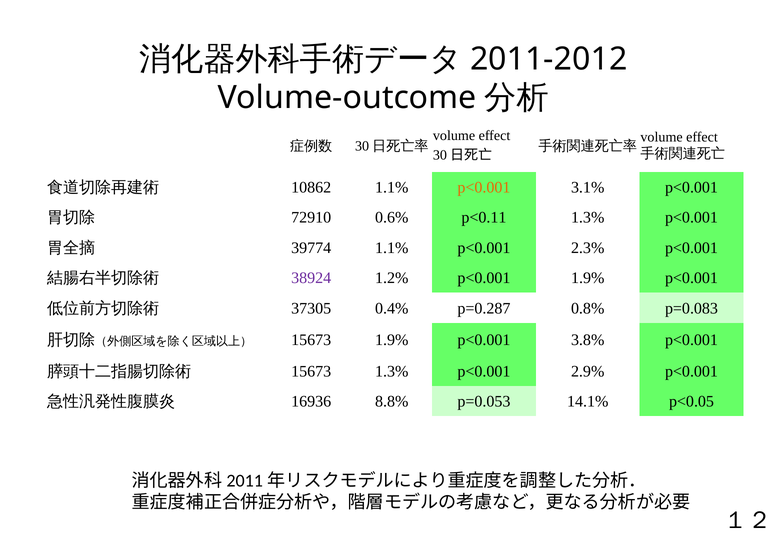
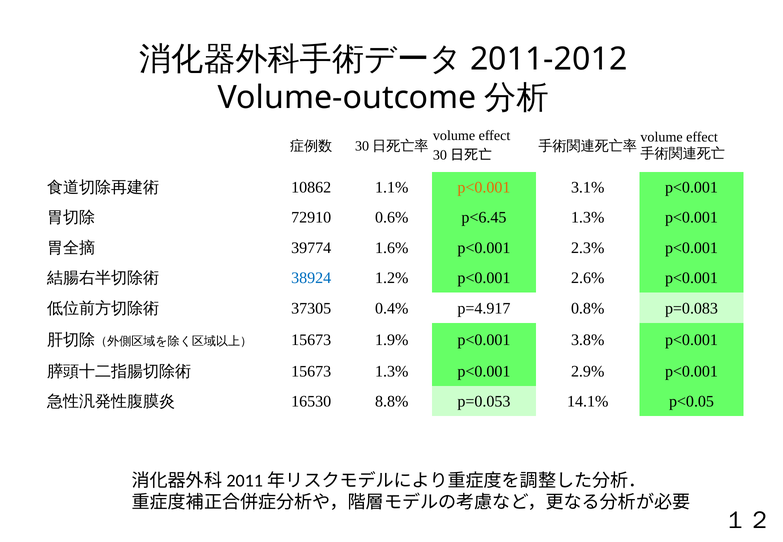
p<0.11: p<0.11 -> p<6.45
39774 1.1%: 1.1% -> 1.6%
38924 colour: purple -> blue
p<0.001 1.9%: 1.9% -> 2.6%
p=0.287: p=0.287 -> p=4.917
16936: 16936 -> 16530
